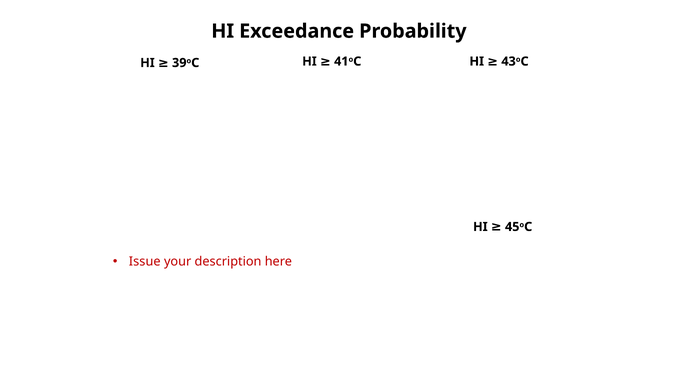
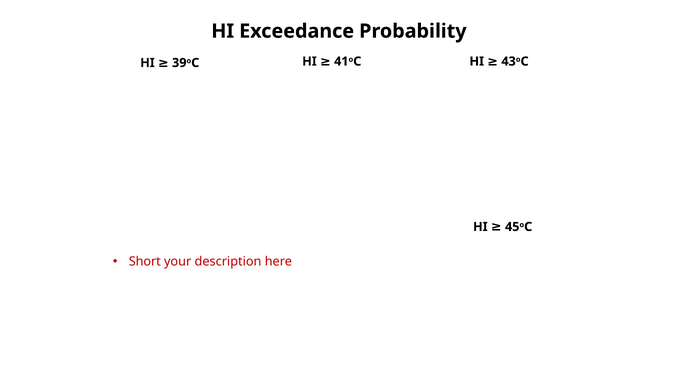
Issue: Issue -> Short
